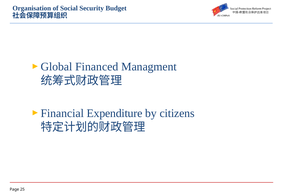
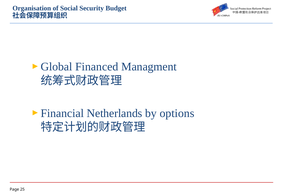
Expenditure: Expenditure -> Netherlands
citizens: citizens -> options
